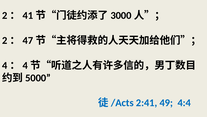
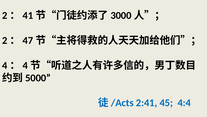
49: 49 -> 45
